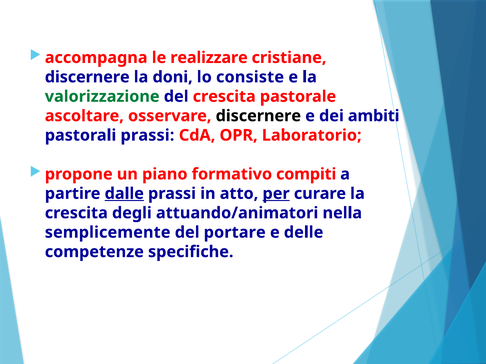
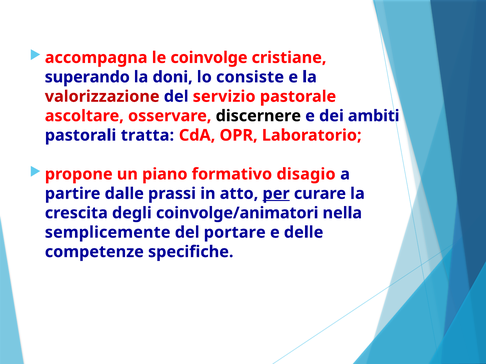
realizzare: realizzare -> coinvolge
discernere at (87, 77): discernere -> superando
valorizzazione colour: green -> red
del crescita: crescita -> servizio
pastorali prassi: prassi -> tratta
compiti: compiti -> disagio
dalle underline: present -> none
attuando/animatori: attuando/animatori -> coinvolge/animatori
